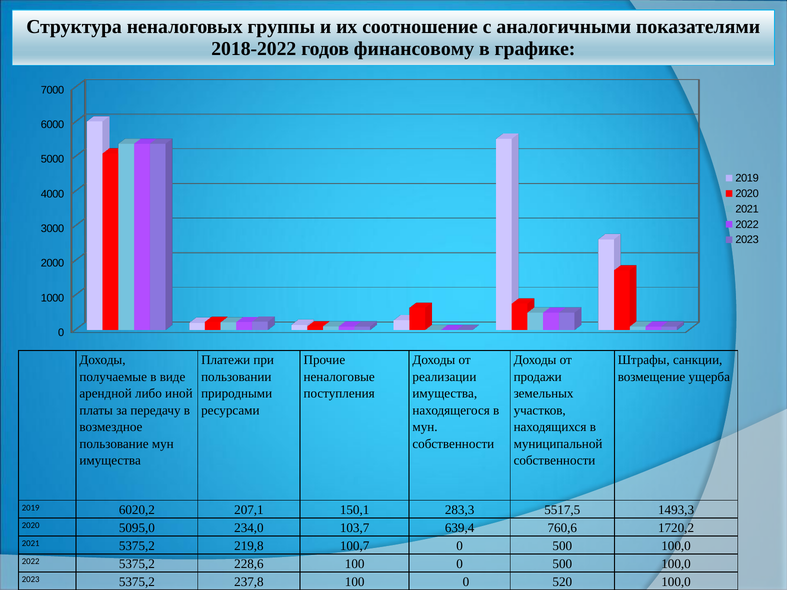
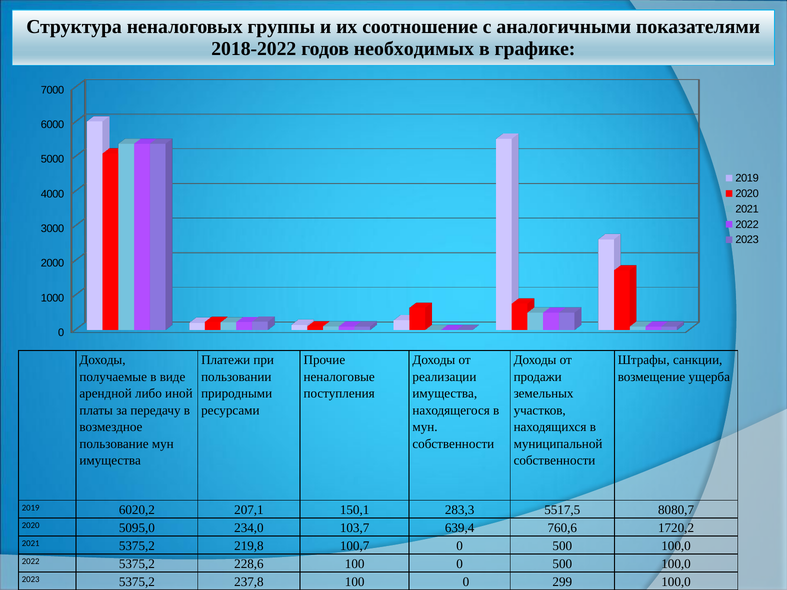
финансовому: финансовому -> необходимых
1493,3: 1493,3 -> 8080,7
520: 520 -> 299
